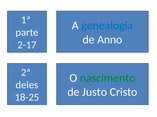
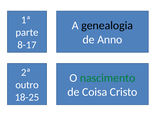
genealogia colour: blue -> black
2-17: 2-17 -> 8-17
deles: deles -> outro
Justo: Justo -> Coisa
